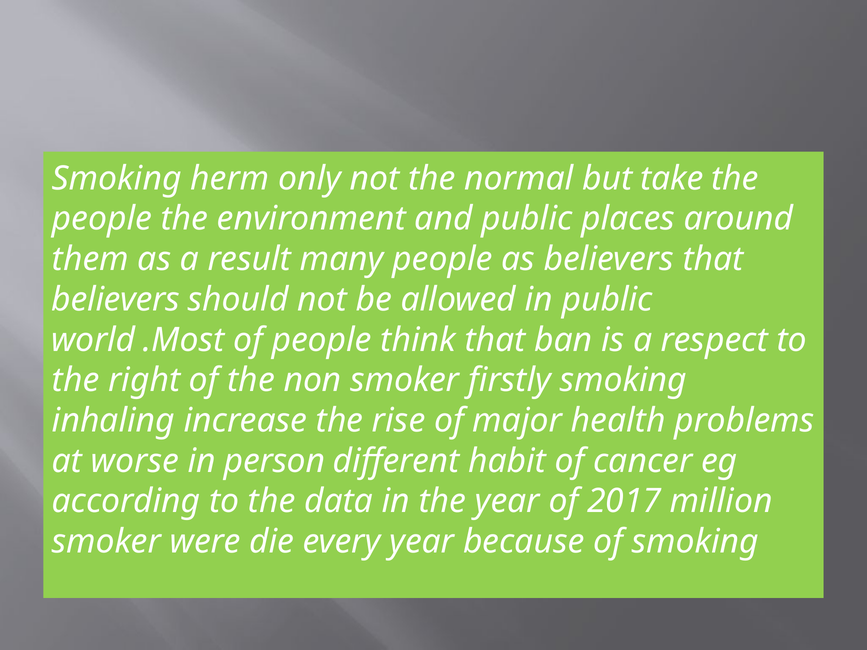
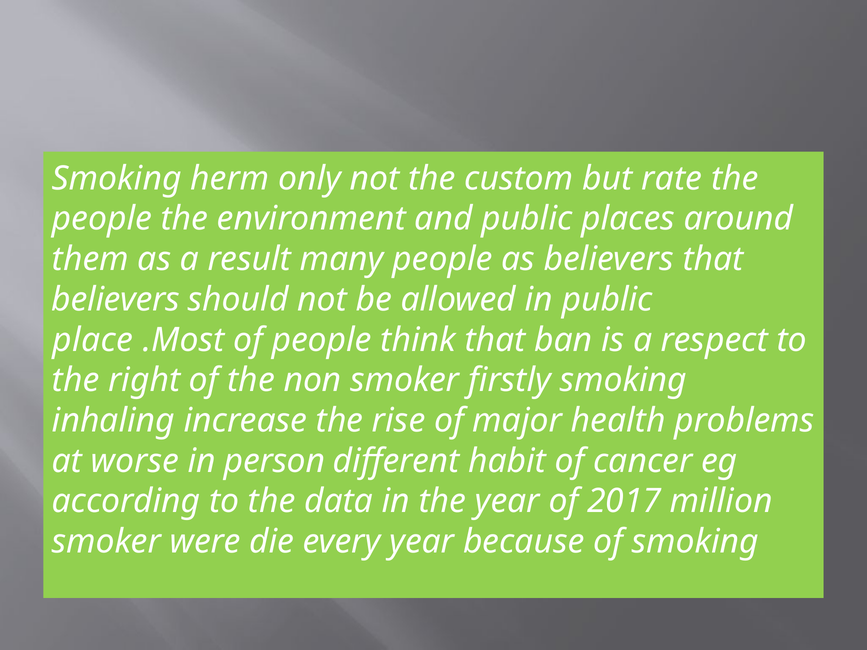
normal: normal -> custom
take: take -> rate
world: world -> place
